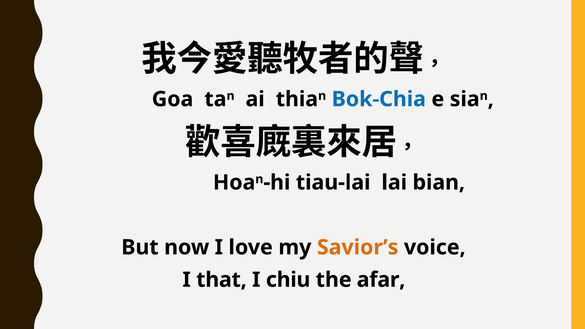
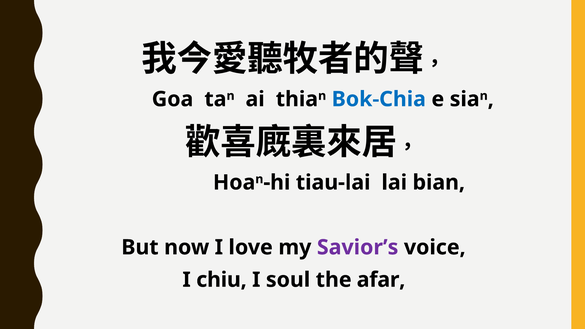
Savior’s colour: orange -> purple
that: that -> chiu
chiu: chiu -> soul
